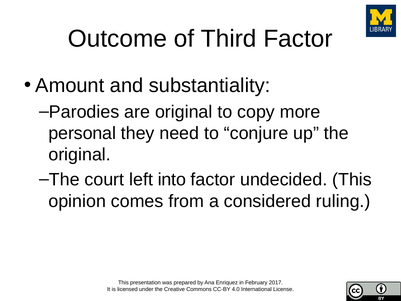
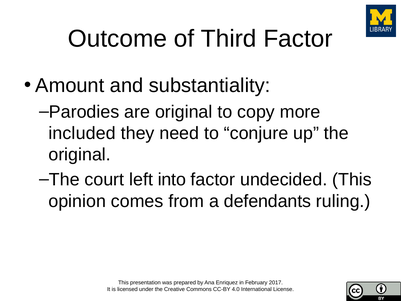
personal: personal -> included
considered: considered -> defendants
